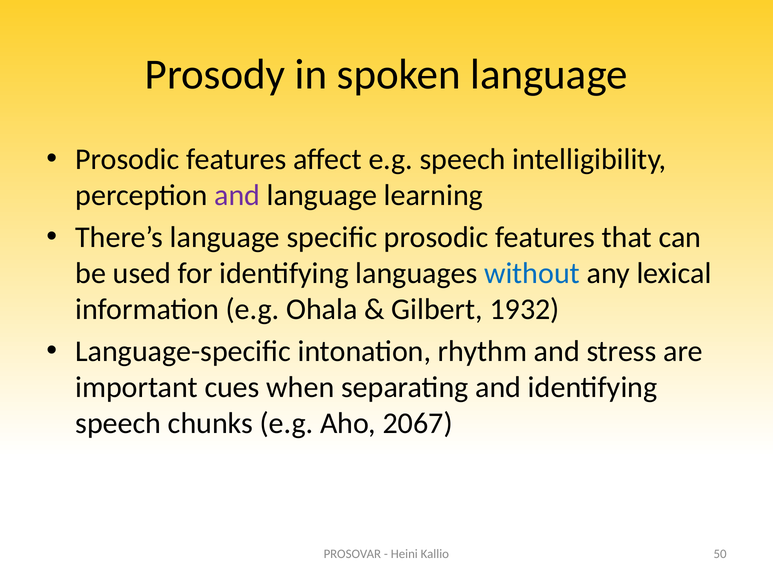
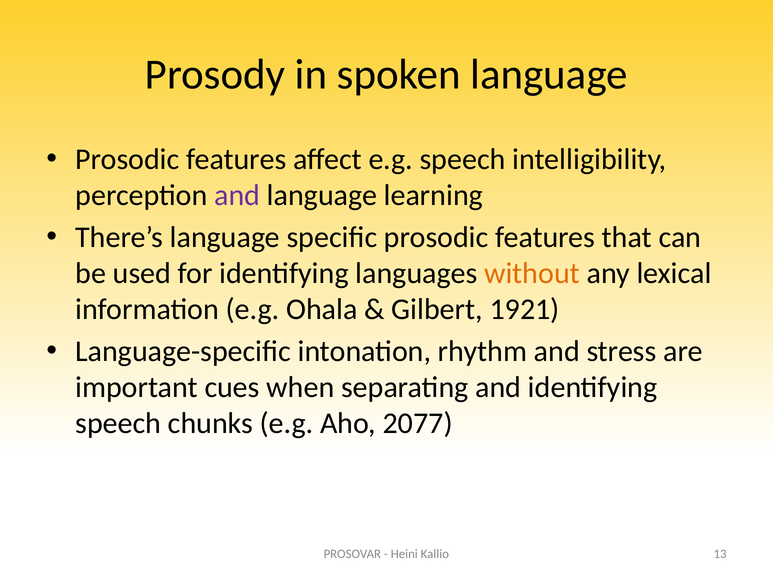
without colour: blue -> orange
1932: 1932 -> 1921
2067: 2067 -> 2077
50: 50 -> 13
